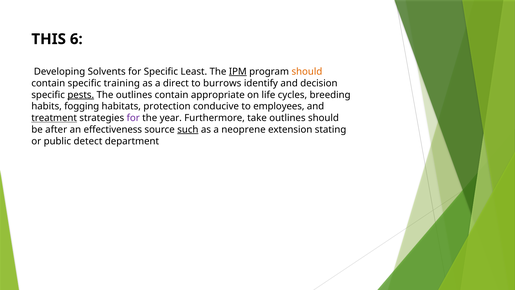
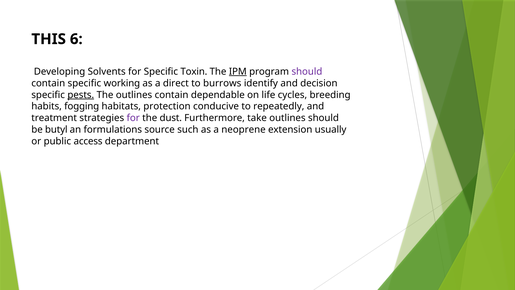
Least: Least -> Toxin
should at (307, 72) colour: orange -> purple
training: training -> working
appropriate: appropriate -> dependable
employees: employees -> repeatedly
treatment underline: present -> none
year: year -> dust
after: after -> butyl
effectiveness: effectiveness -> formulations
such underline: present -> none
stating: stating -> usually
detect: detect -> access
